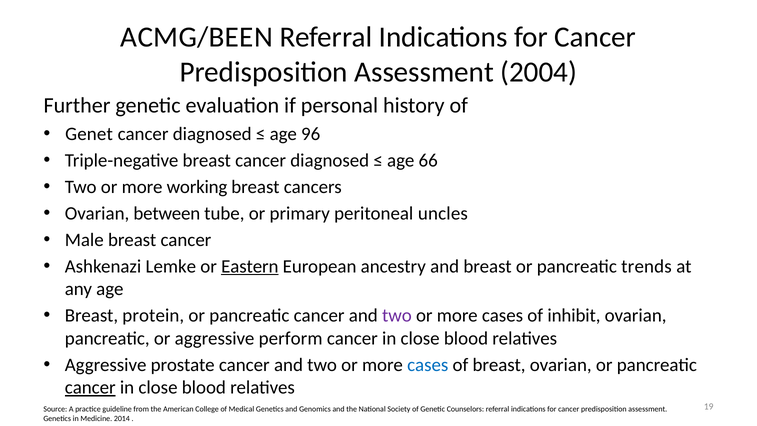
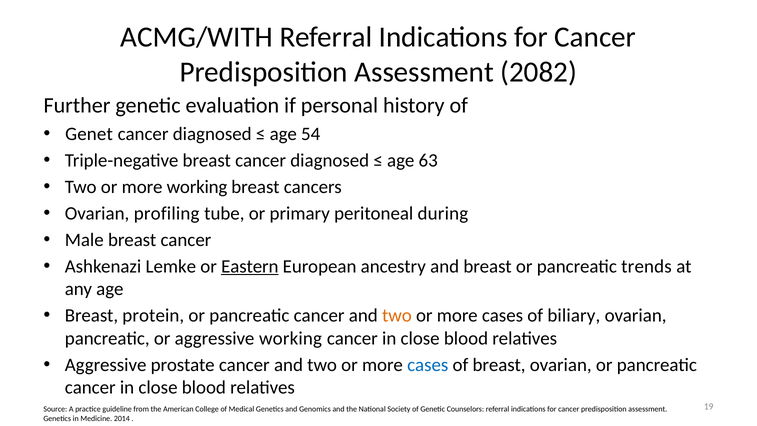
ACMG/BEEN: ACMG/BEEN -> ACMG/WITH
2004: 2004 -> 2082
96: 96 -> 54
66: 66 -> 63
between: between -> profiling
uncles: uncles -> during
two at (397, 315) colour: purple -> orange
inhibit: inhibit -> biliary
aggressive perform: perform -> working
cancer at (90, 387) underline: present -> none
